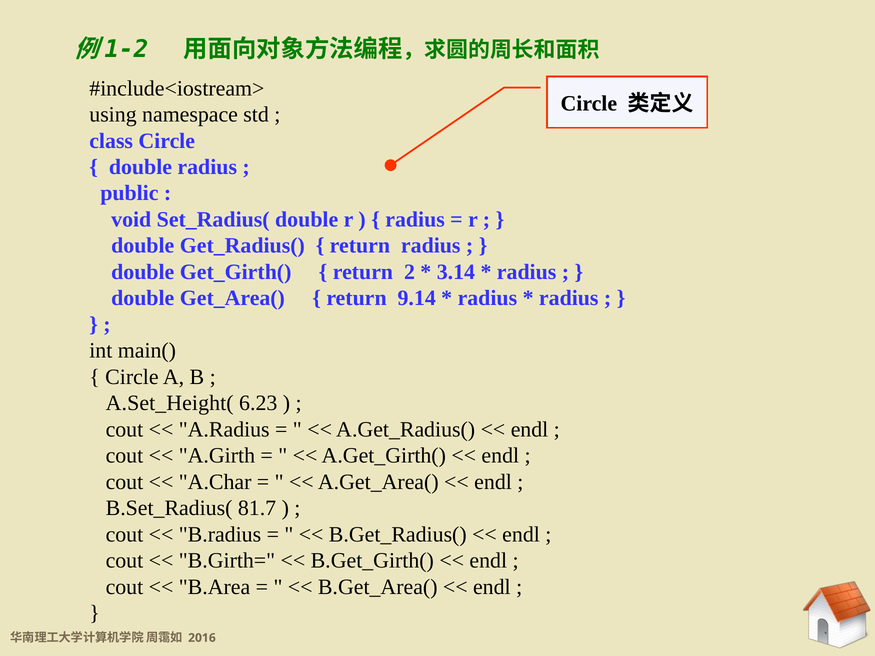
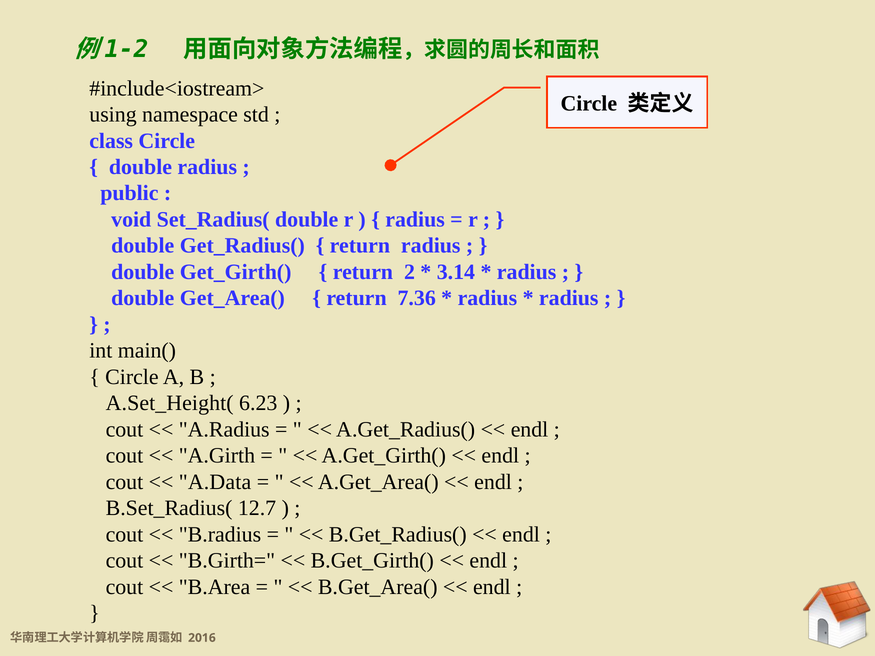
9.14: 9.14 -> 7.36
A.Char: A.Char -> A.Data
81.7: 81.7 -> 12.7
